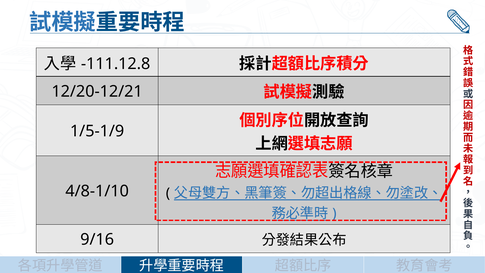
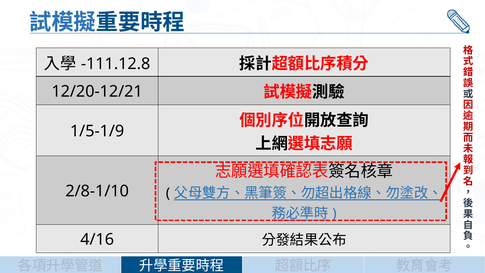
4/8-1/10: 4/8-1/10 -> 2/8-1/10
9/16: 9/16 -> 4/16
